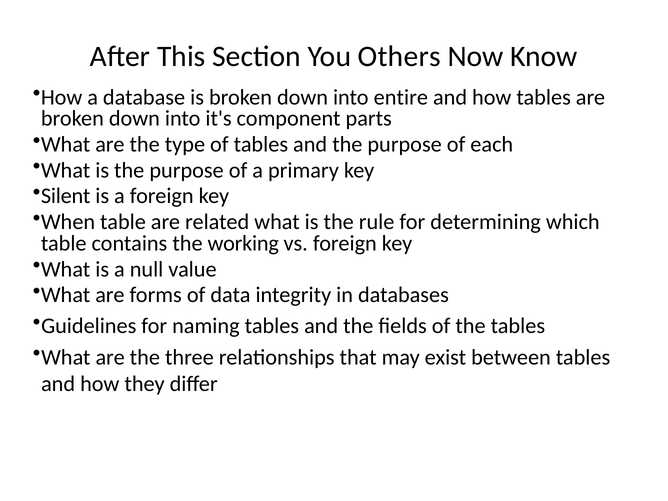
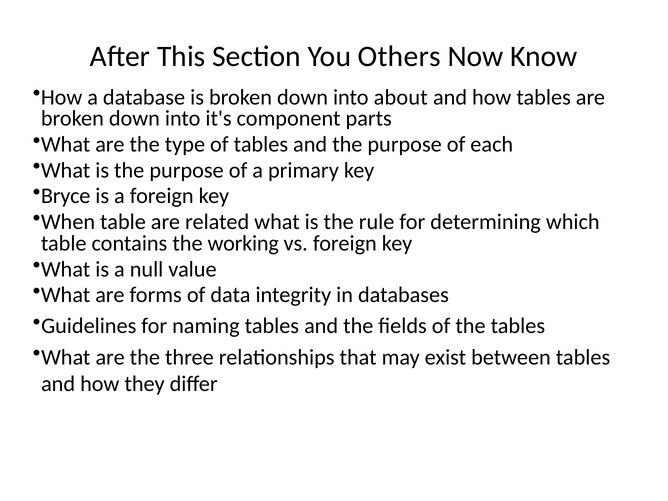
entire: entire -> about
Silent: Silent -> Bryce
